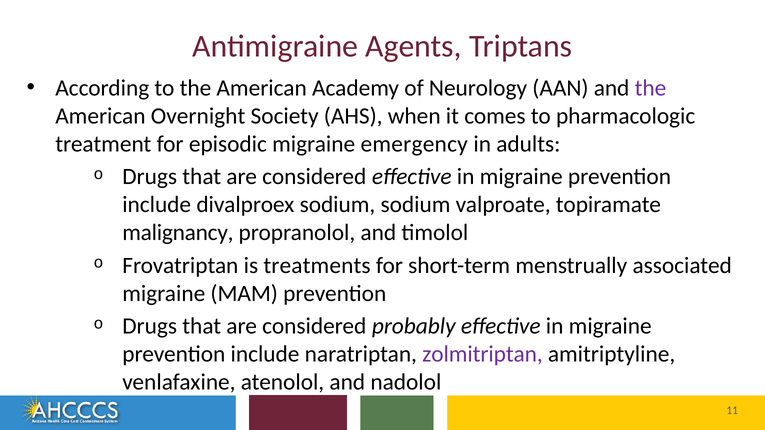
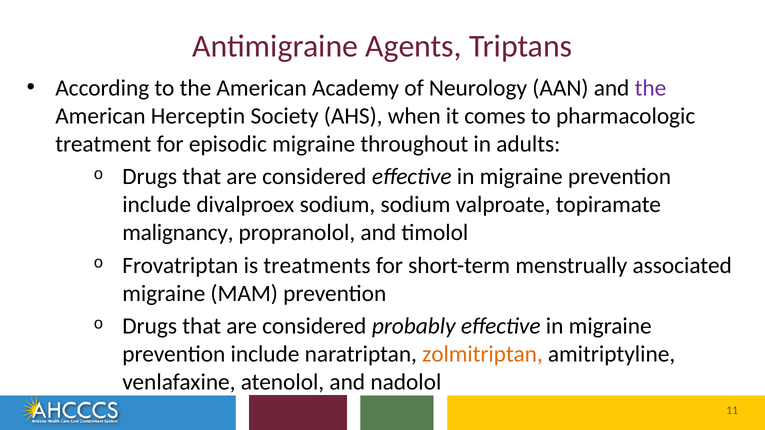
Overnight: Overnight -> Herceptin
emergency: emergency -> throughout
zolmitriptan colour: purple -> orange
